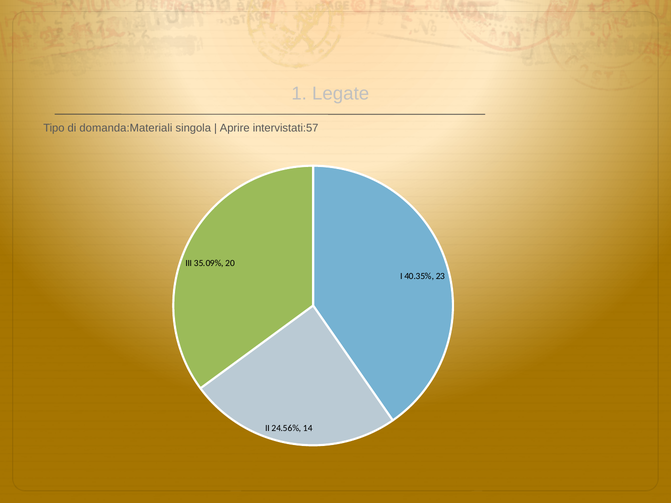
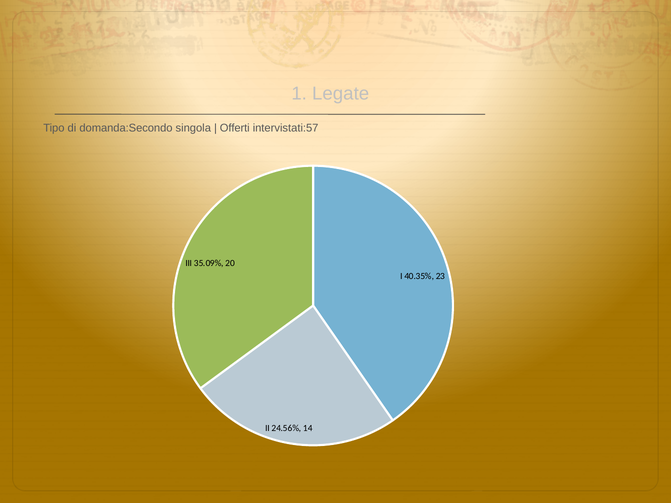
domanda:Materiali: domanda:Materiali -> domanda:Secondo
Aprire: Aprire -> Offerti
